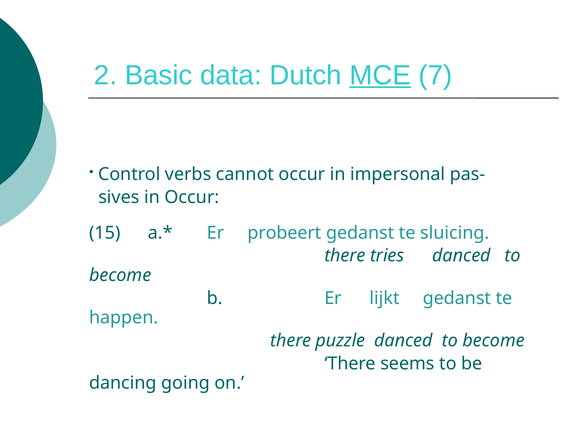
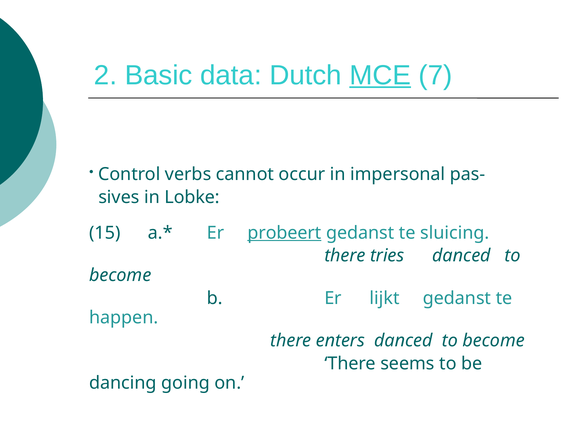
in Occur: Occur -> Lobke
probeert underline: none -> present
puzzle: puzzle -> enters
